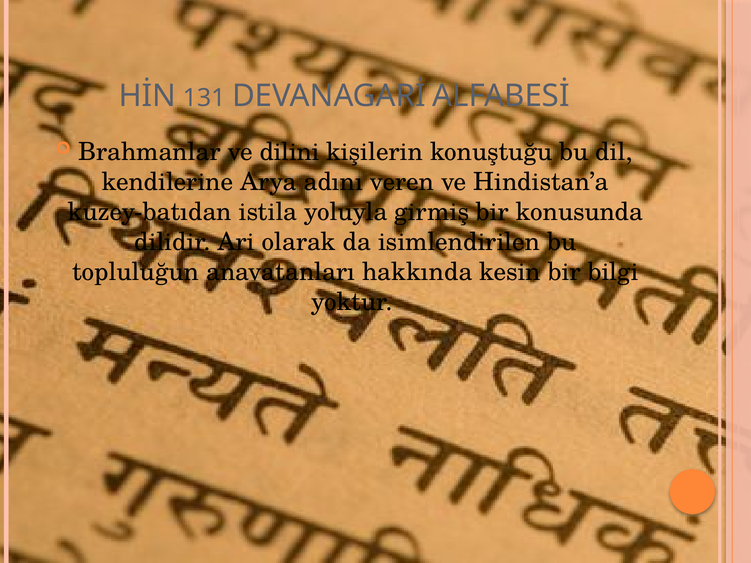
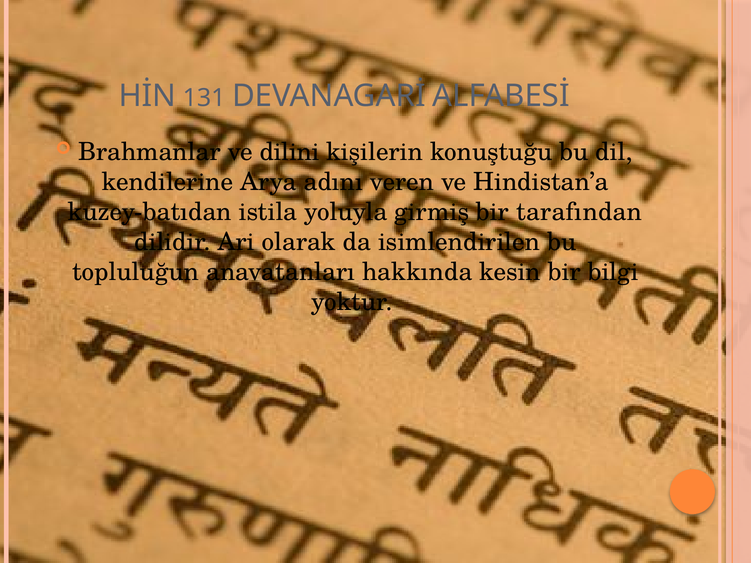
konusunda: konusunda -> tarafından
